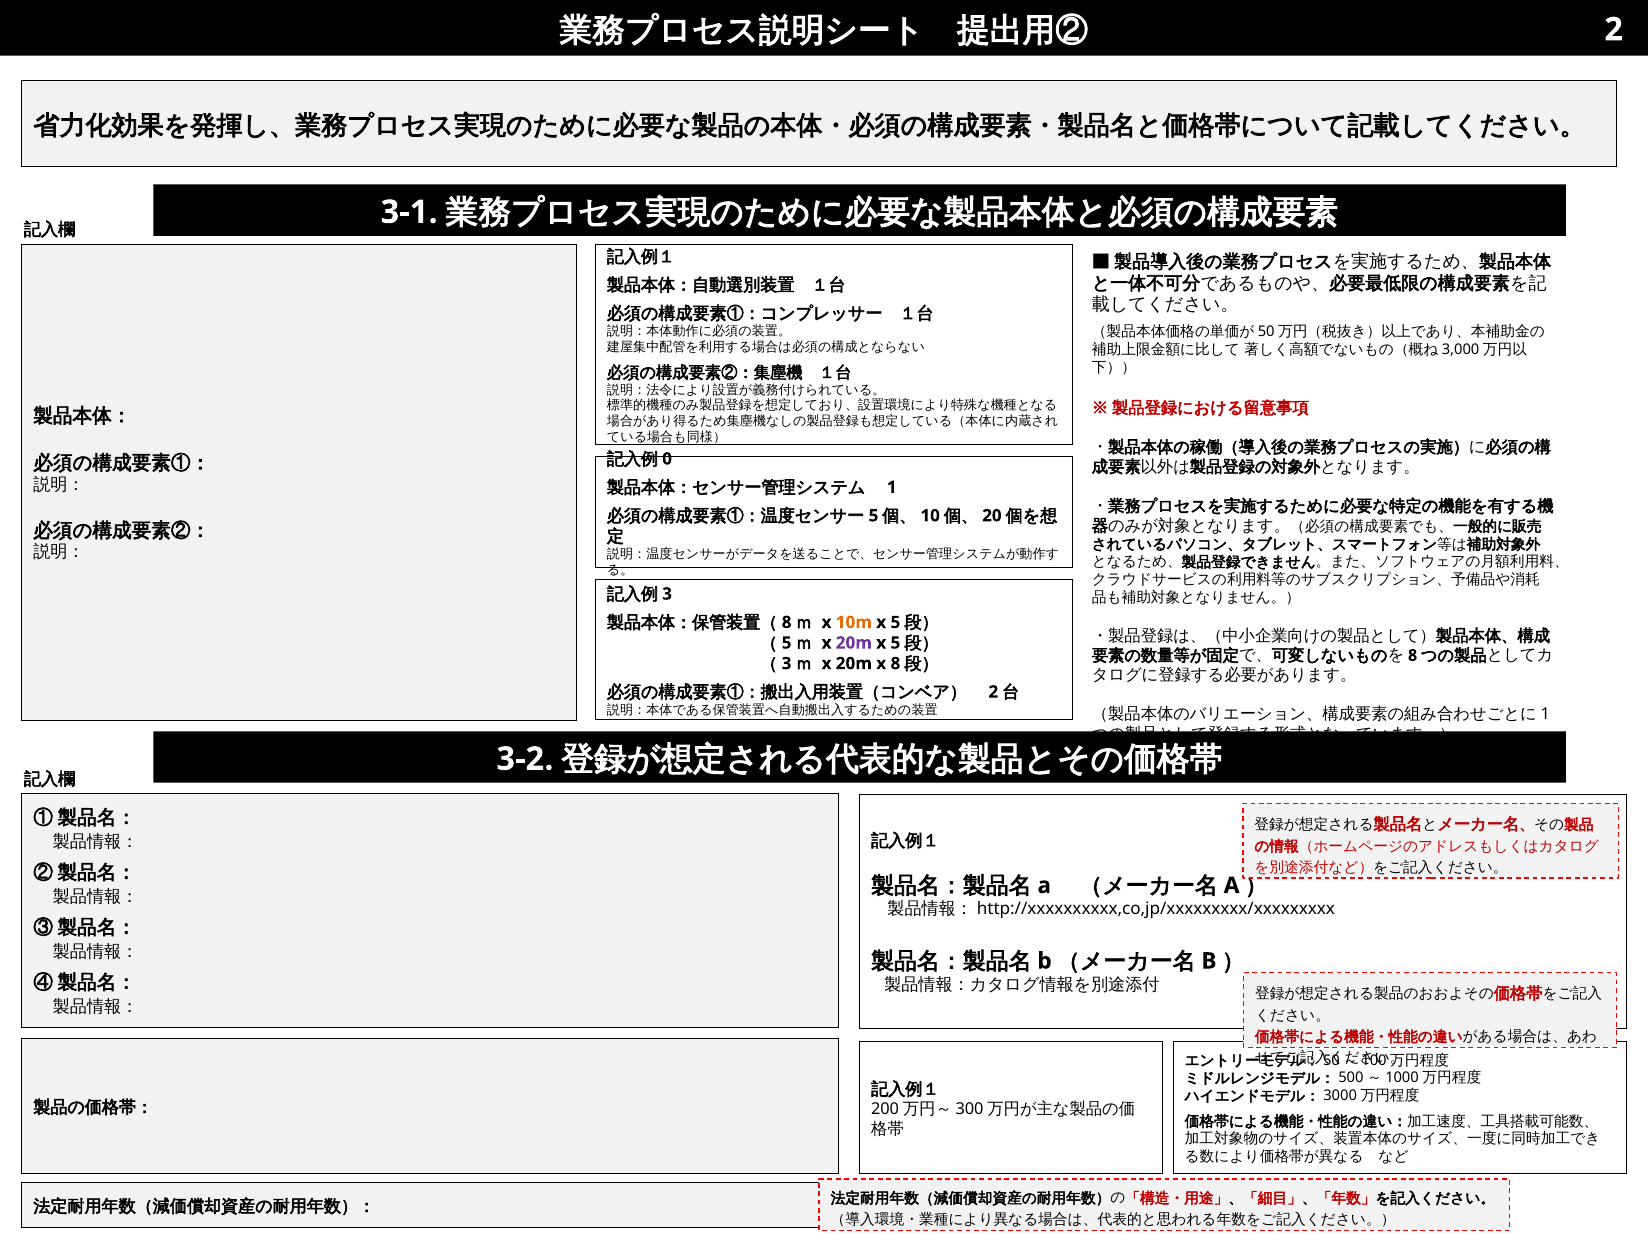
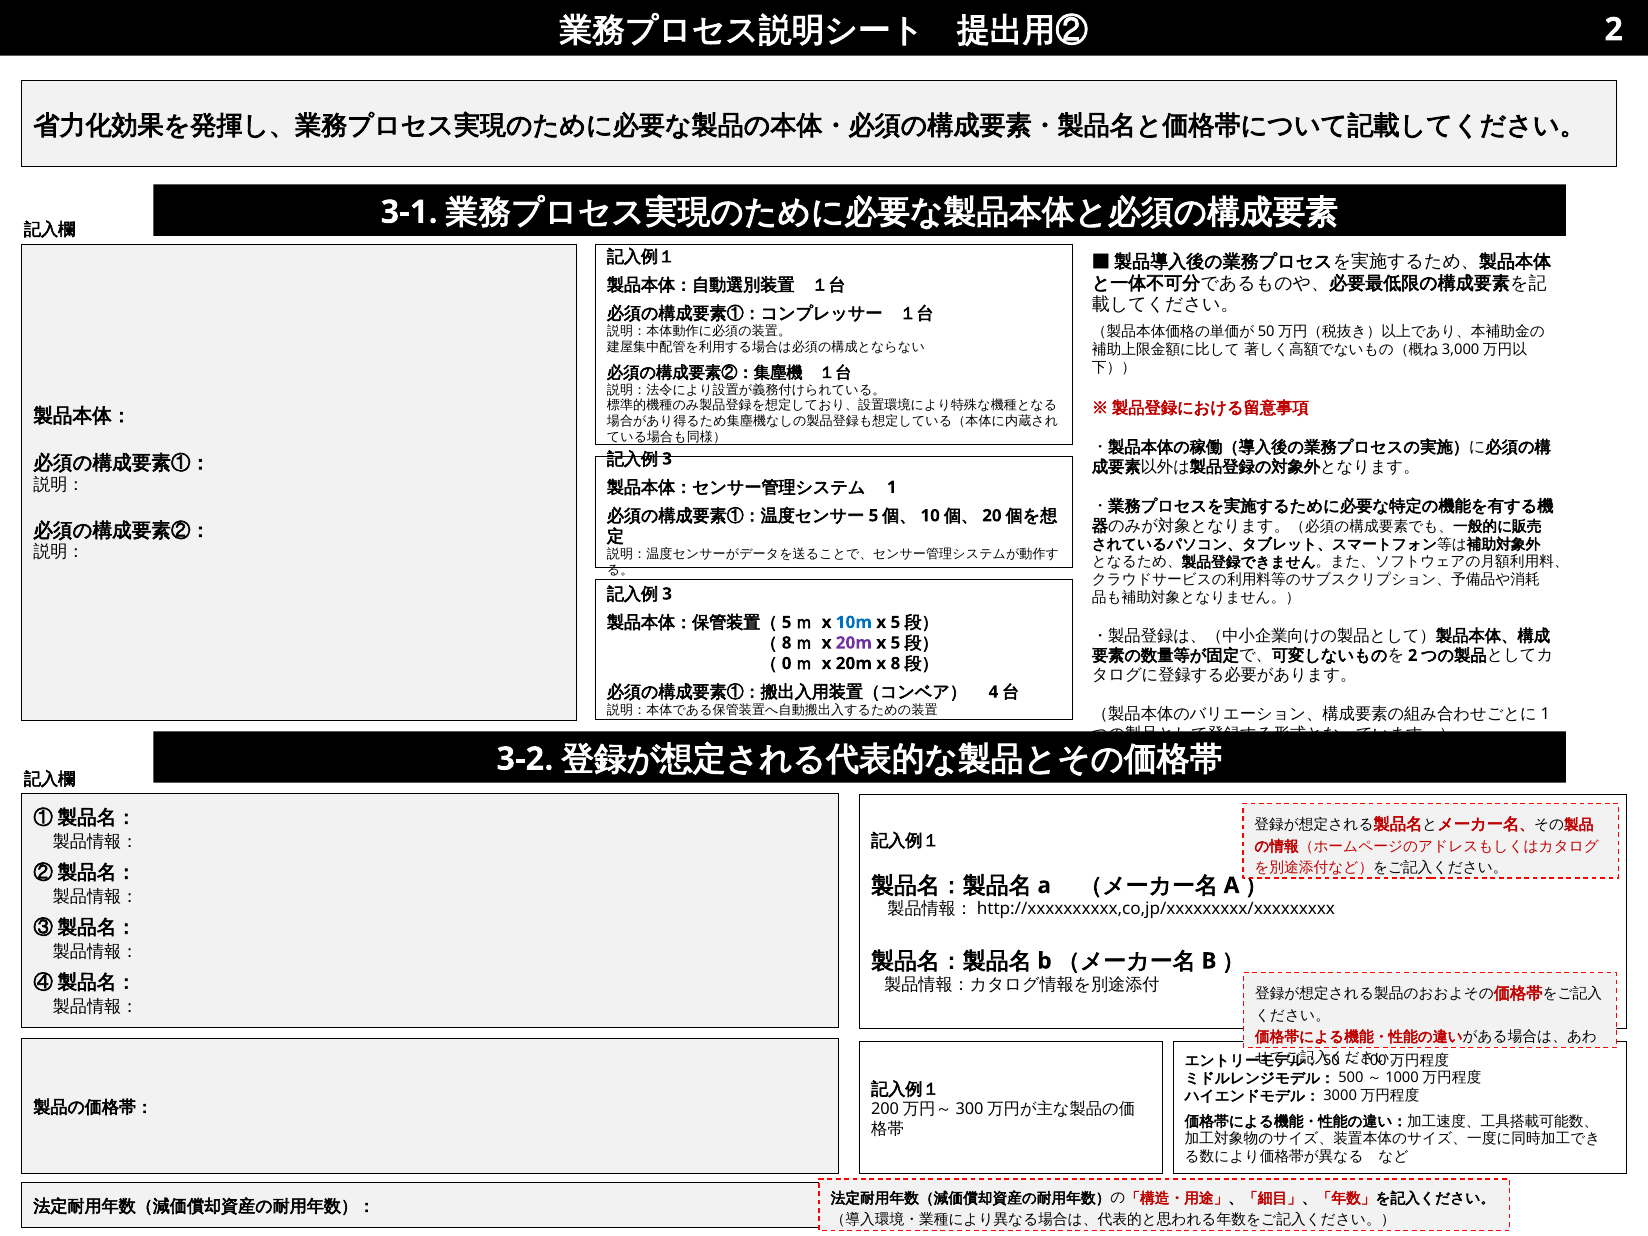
0 at (667, 459): 0 -> 3
8 at (787, 622): 8 -> 5
10m colour: orange -> blue
5 at (787, 643): 5 -> 8
8 at (1413, 655): 8 -> 2
3 at (787, 664): 3 -> 0
2 at (993, 692): 2 -> 4
